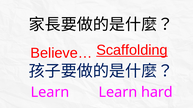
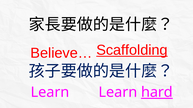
hard underline: none -> present
